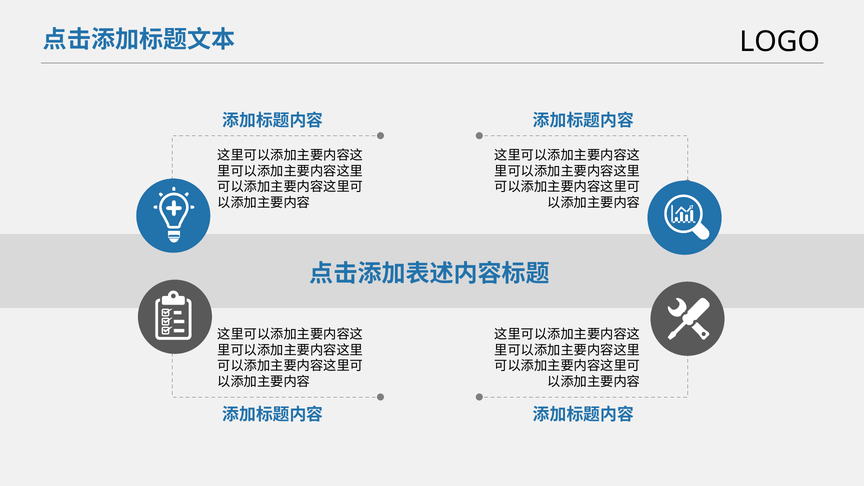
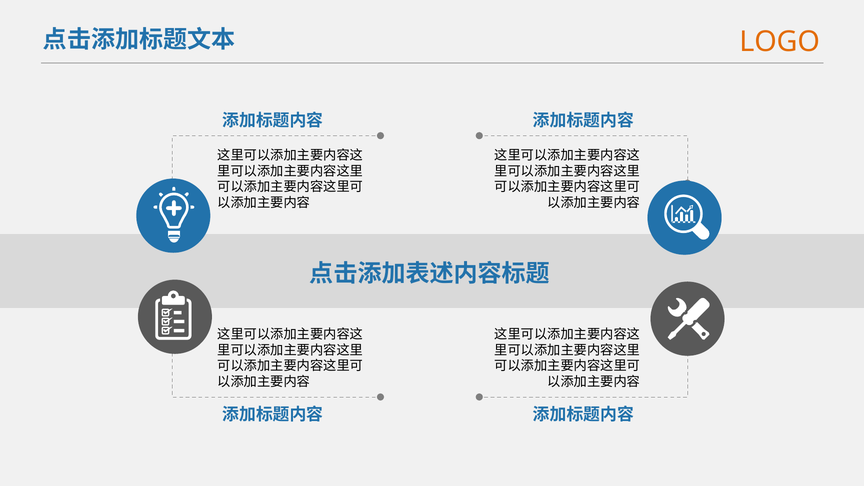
LOGO colour: black -> orange
